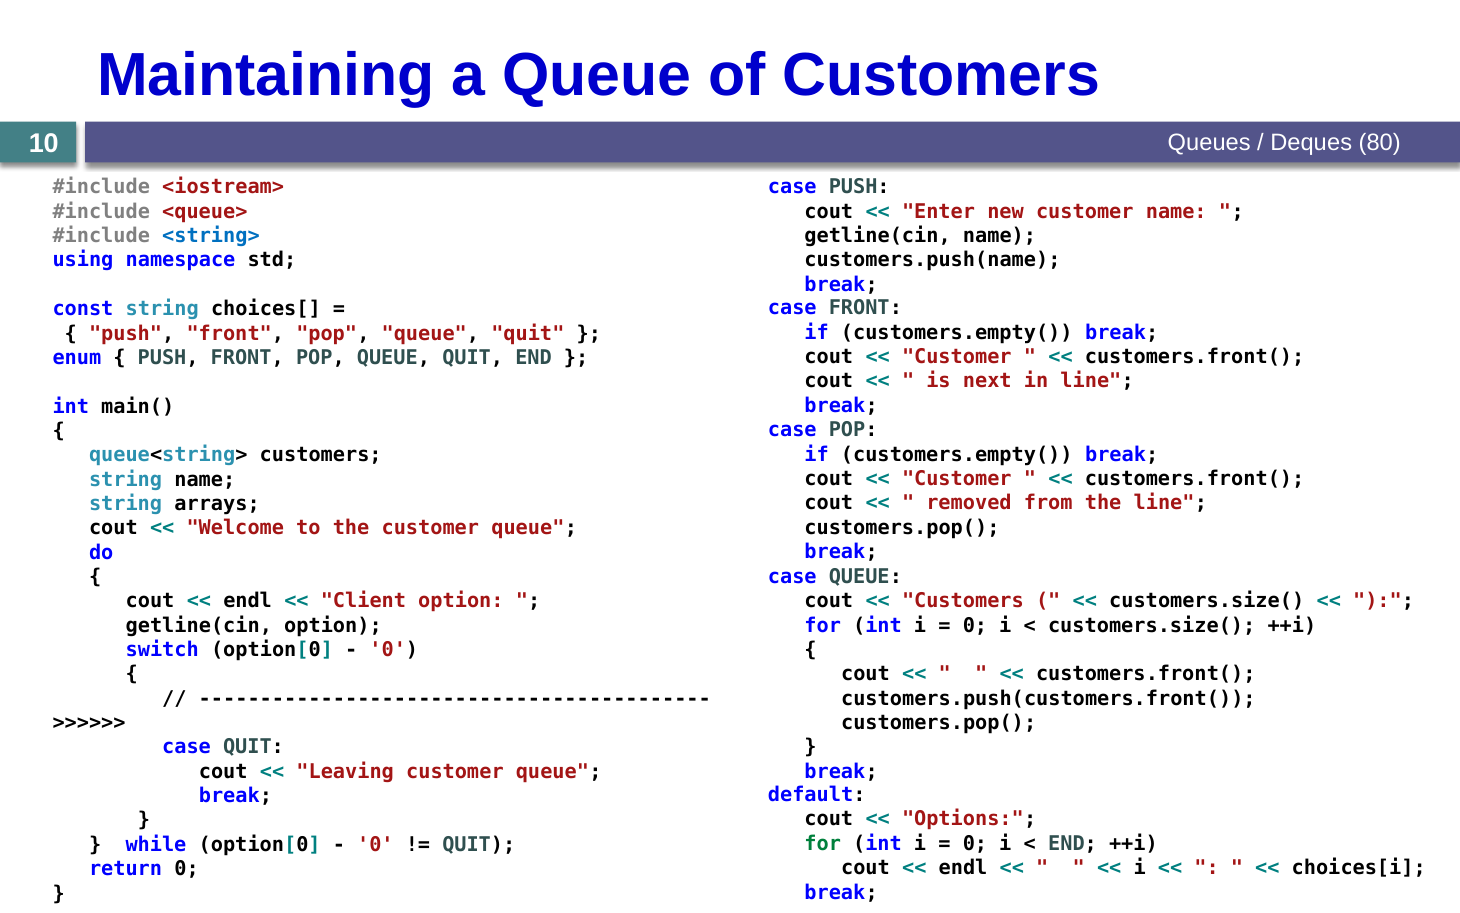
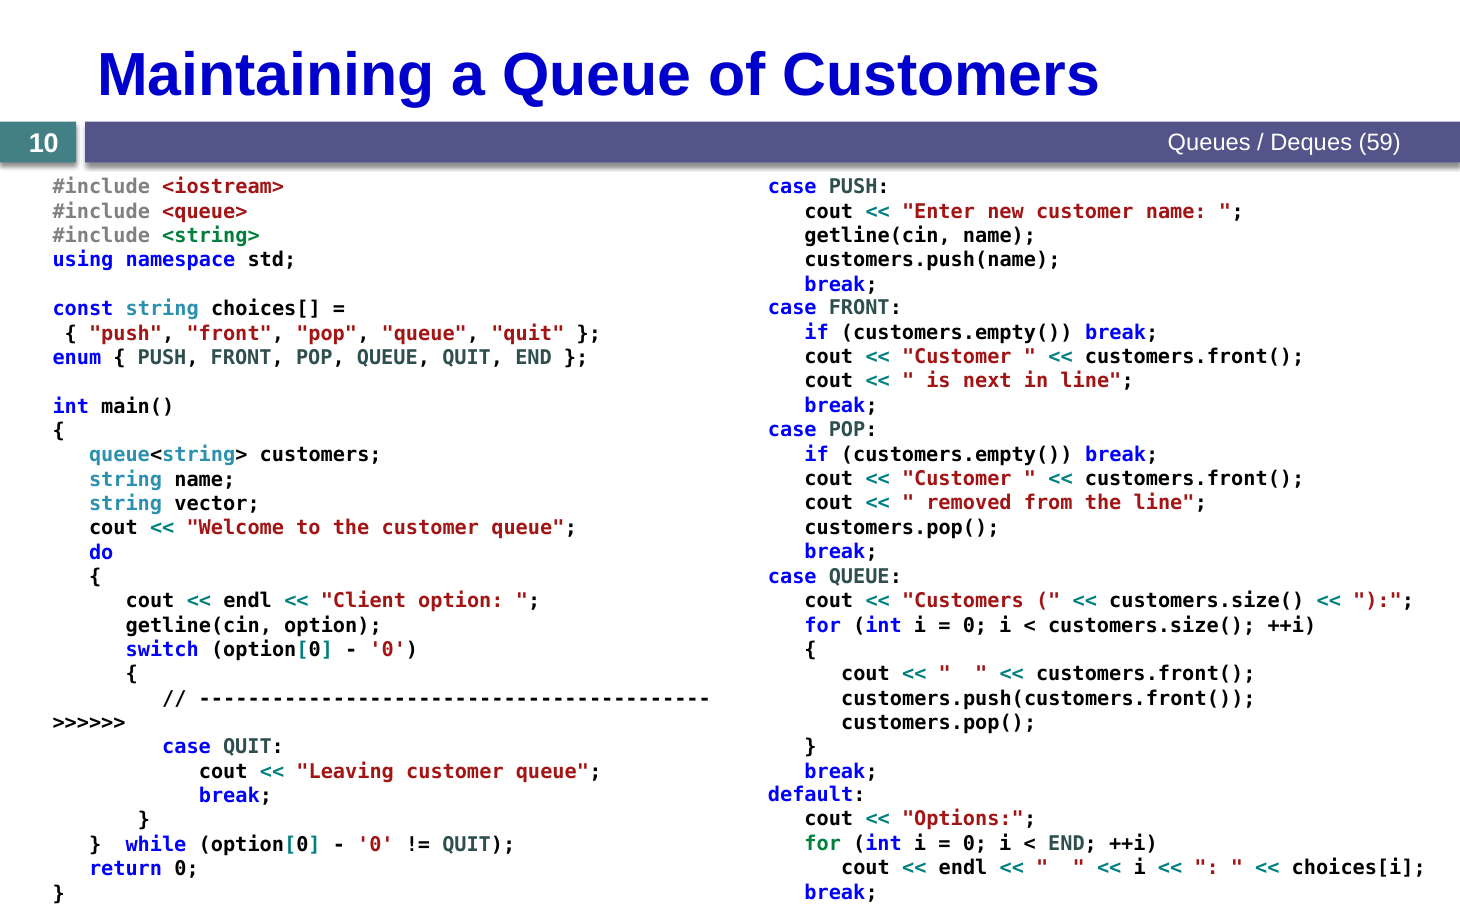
80: 80 -> 59
<string> colour: blue -> green
arrays: arrays -> vector
